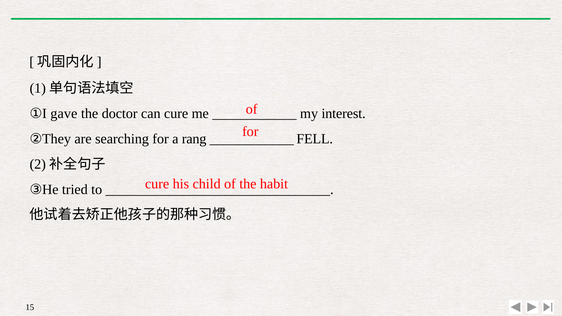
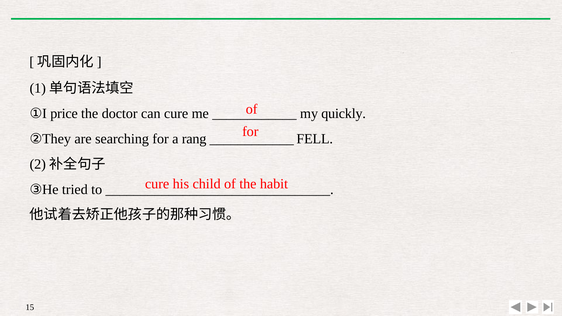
gave: gave -> price
interest: interest -> quickly
